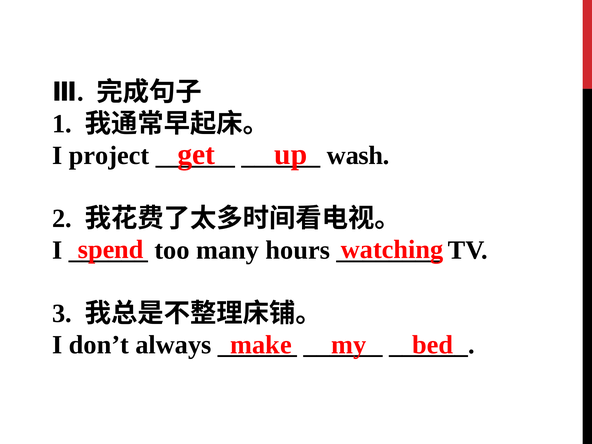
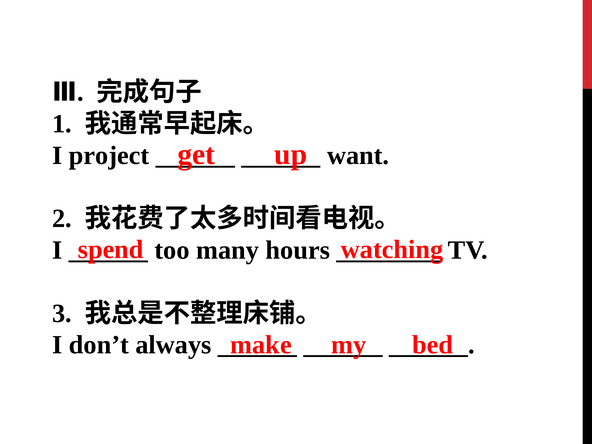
wash: wash -> want
